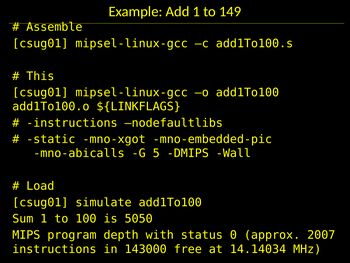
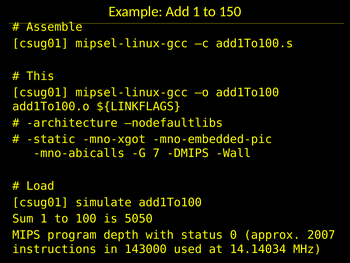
149: 149 -> 150
instructions at (72, 123): instructions -> architecture
5: 5 -> 7
free: free -> used
